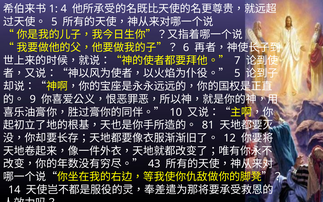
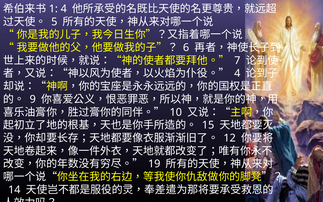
5 at (237, 73): 5 -> 4
81: 81 -> 15
43: 43 -> 19
